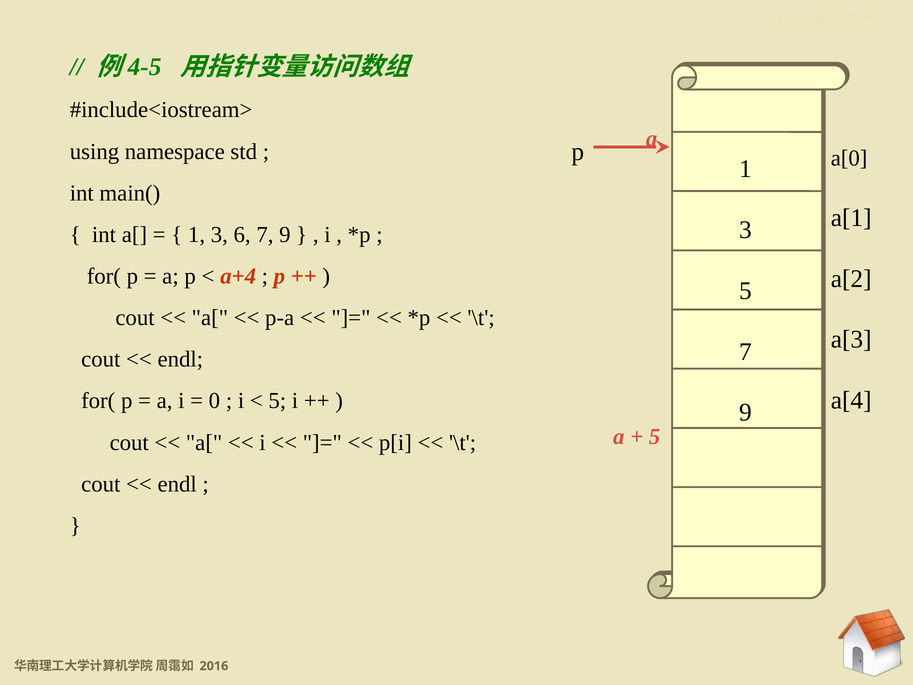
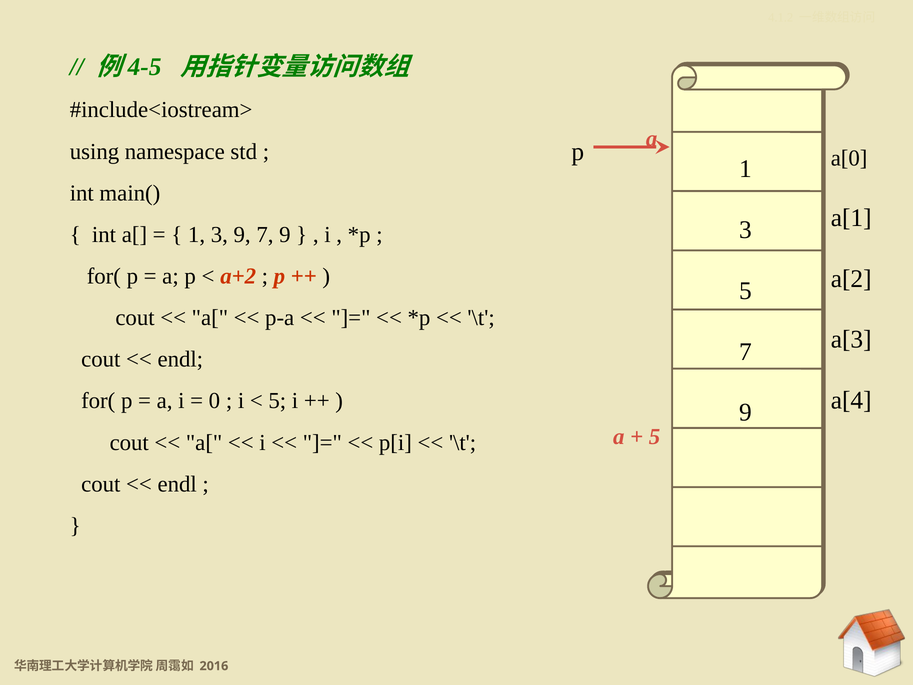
3 6: 6 -> 9
a+4: a+4 -> a+2
